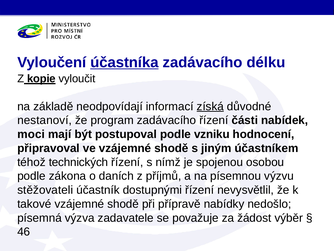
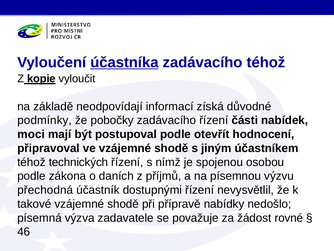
zadávacího délku: délku -> téhož
získá underline: present -> none
nestanoví: nestanoví -> podmínky
program: program -> pobočky
vzniku: vzniku -> otevřít
stěžovateli: stěžovateli -> přechodná
výběr: výběr -> rovné
